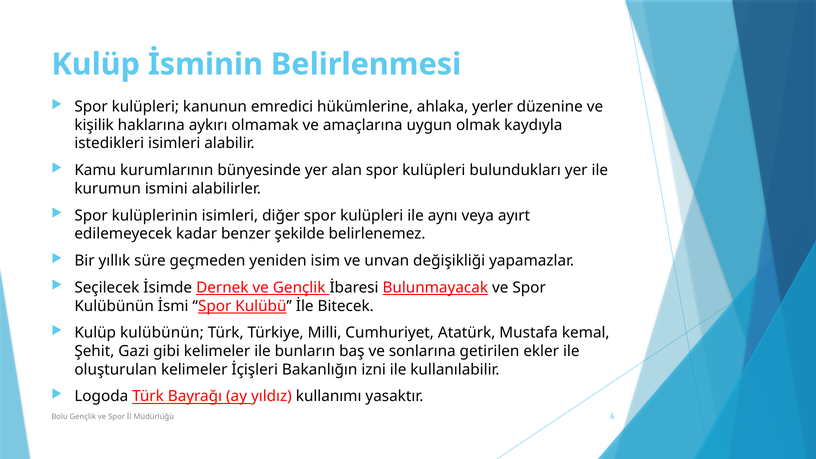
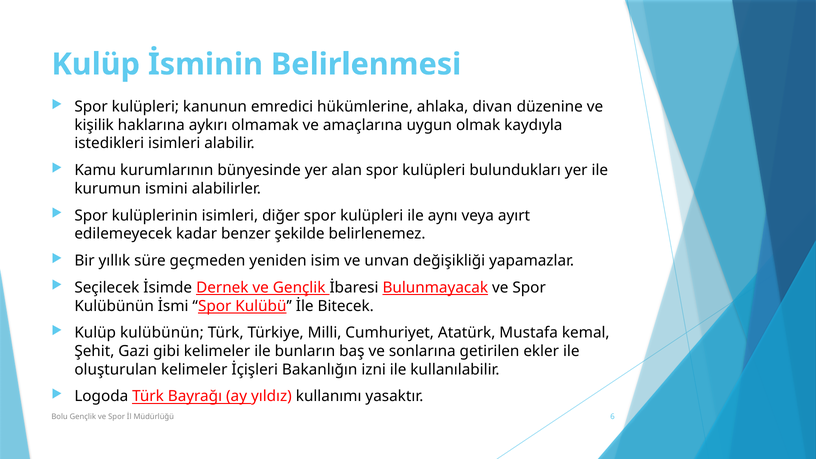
yerler: yerler -> divan
